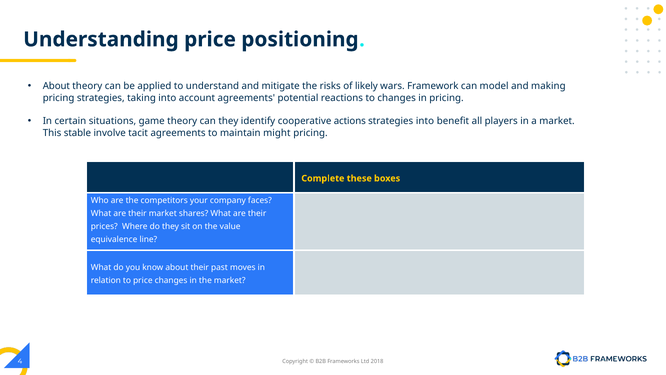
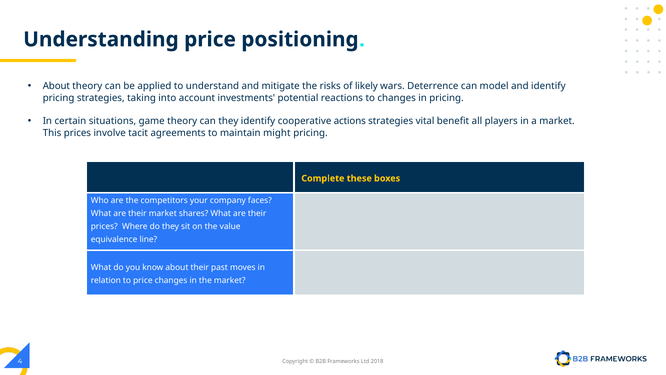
Framework: Framework -> Deterrence
and making: making -> identify
account agreements: agreements -> investments
strategies into: into -> vital
This stable: stable -> prices
